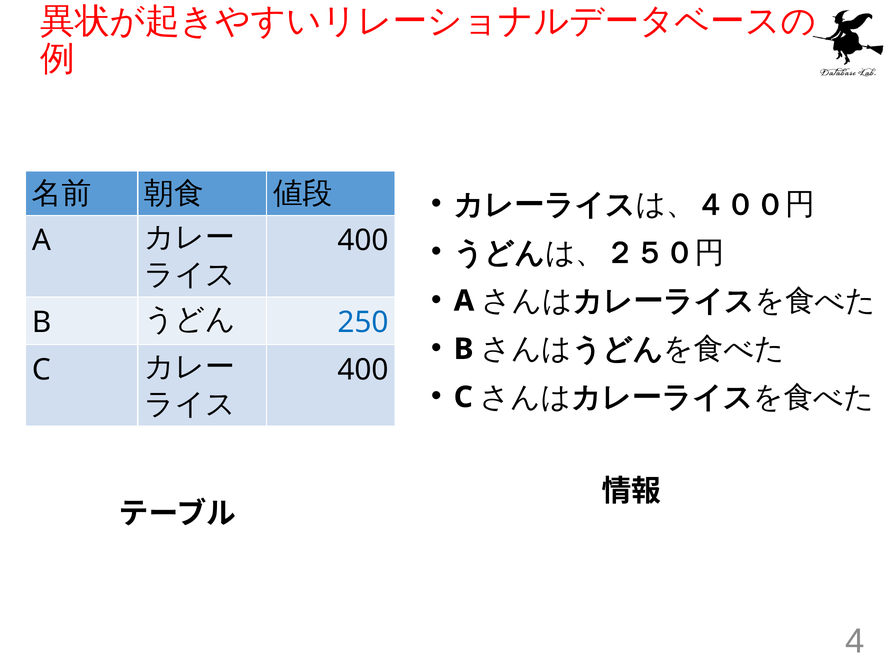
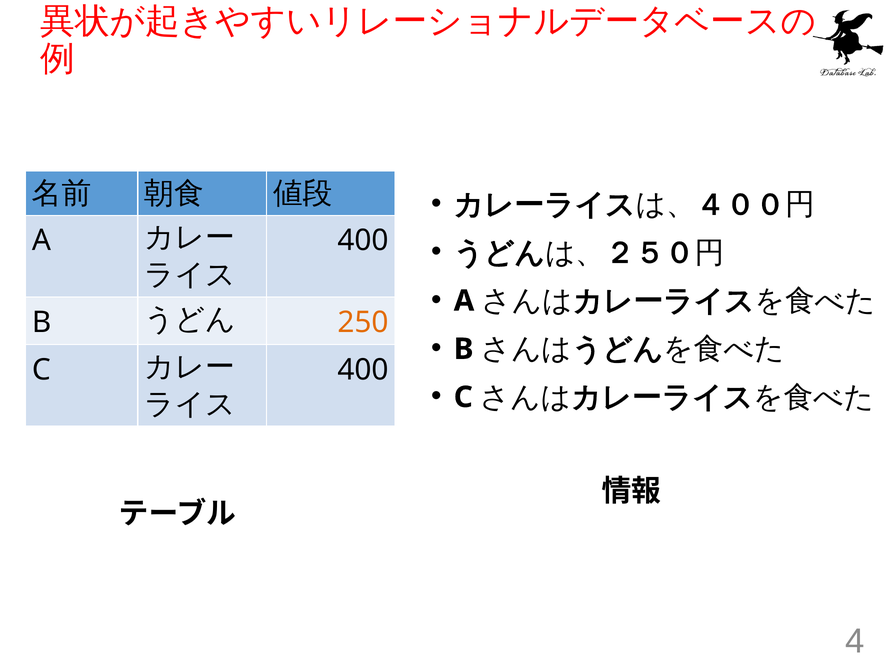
250 colour: blue -> orange
